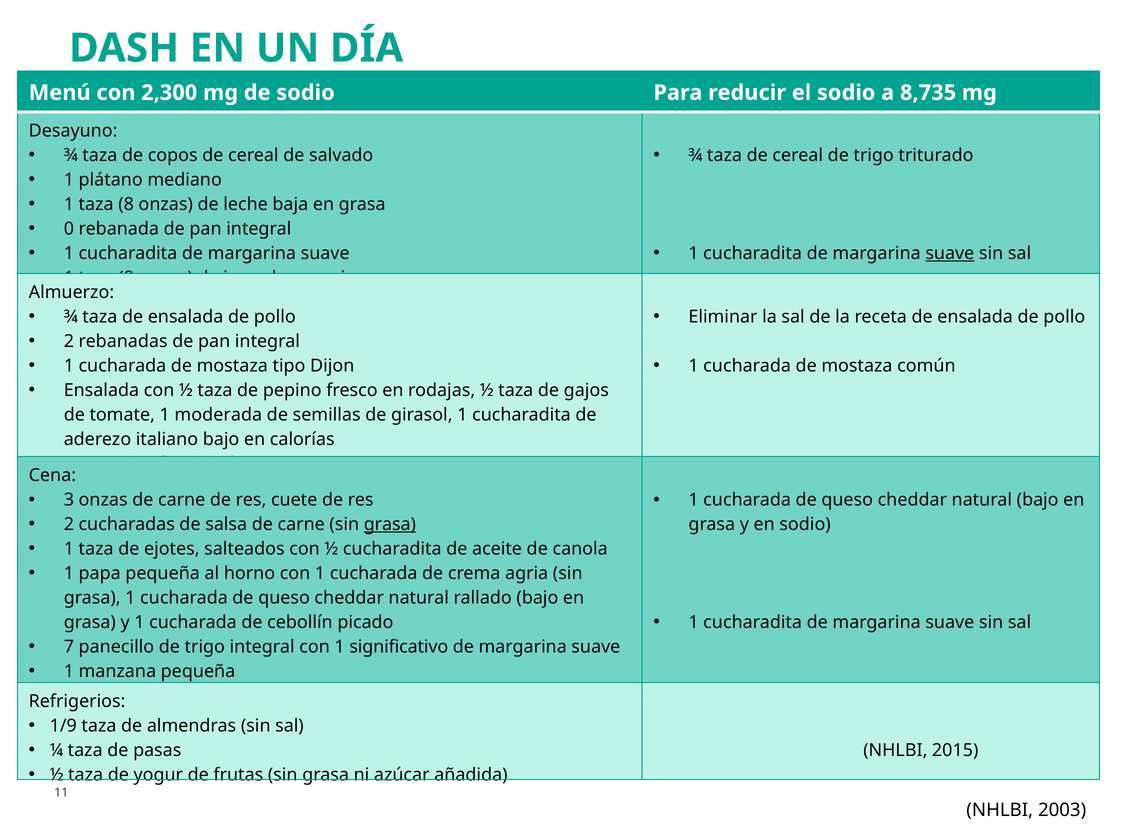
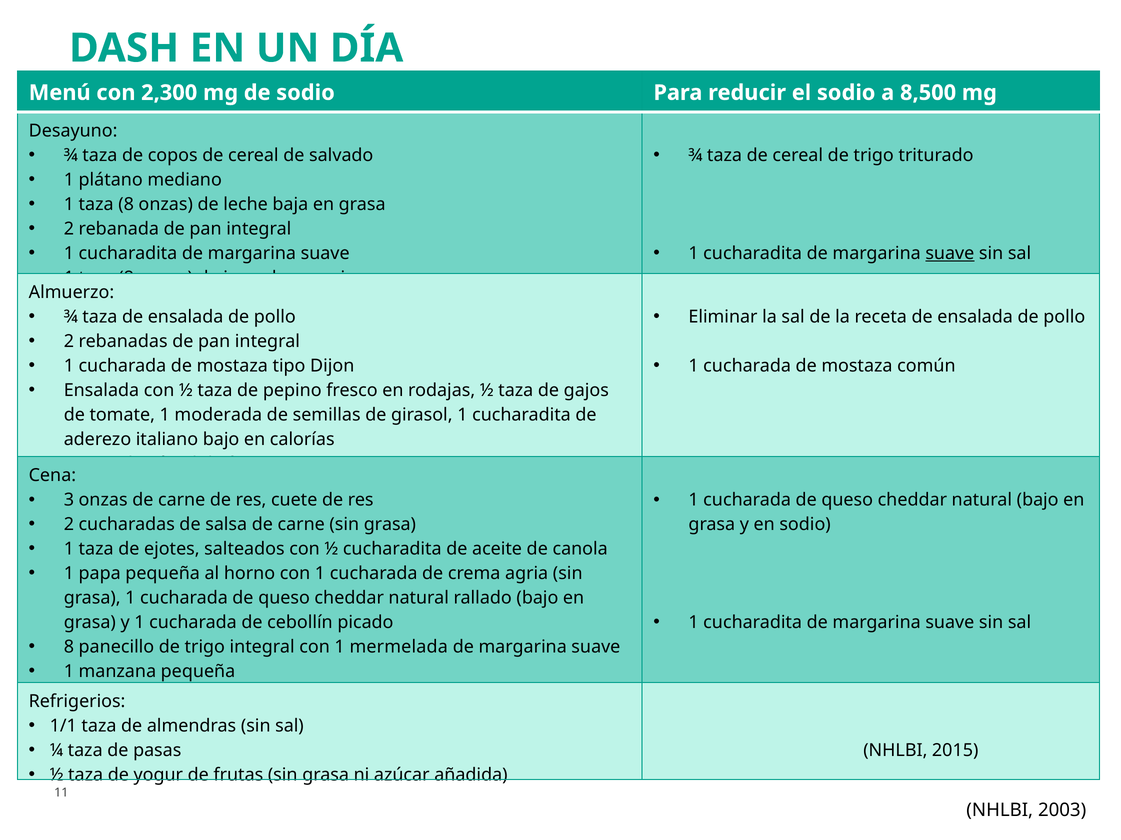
8,735: 8,735 -> 8,500
0 at (69, 229): 0 -> 2
grasa at (390, 525) underline: present -> none
7 at (69, 647): 7 -> 8
significativo: significativo -> mermelada
1/9: 1/9 -> 1/1
